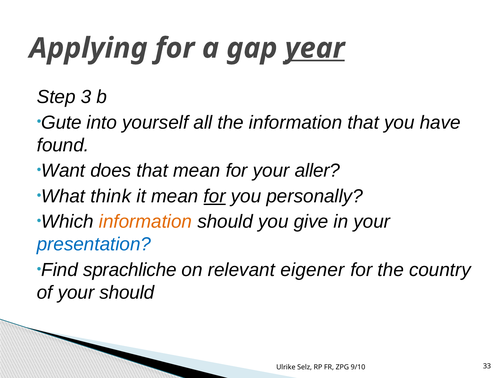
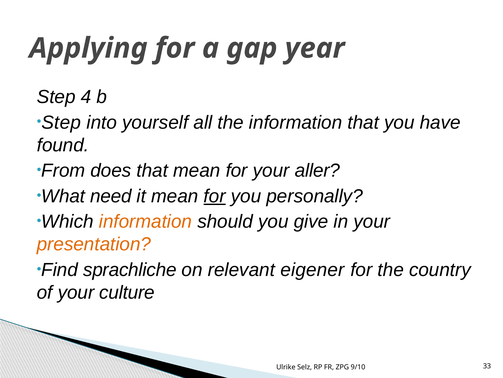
year underline: present -> none
3: 3 -> 4
Gute at (61, 122): Gute -> Step
Want: Want -> From
think: think -> need
presentation colour: blue -> orange
your should: should -> culture
